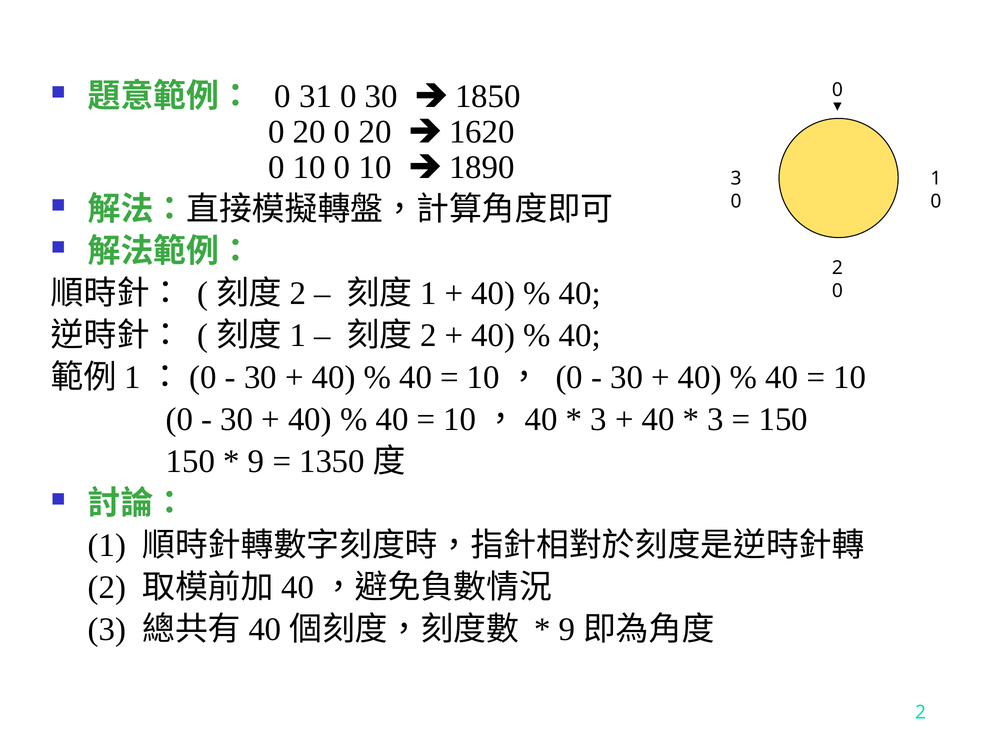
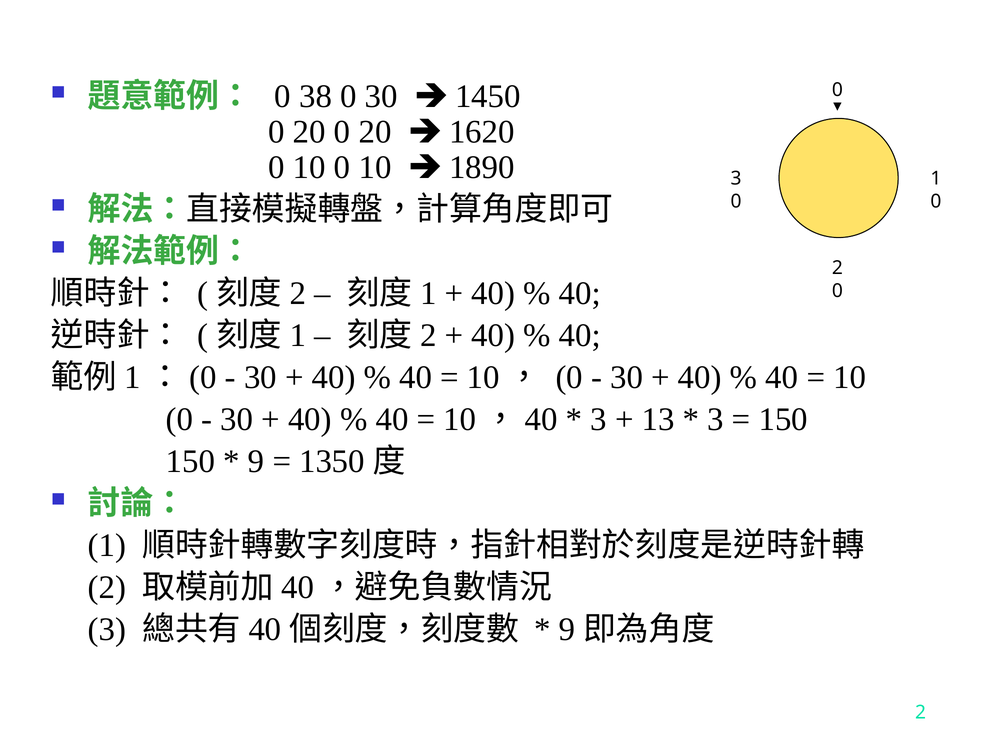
31: 31 -> 38
1850: 1850 -> 1450
40 at (658, 419): 40 -> 13
